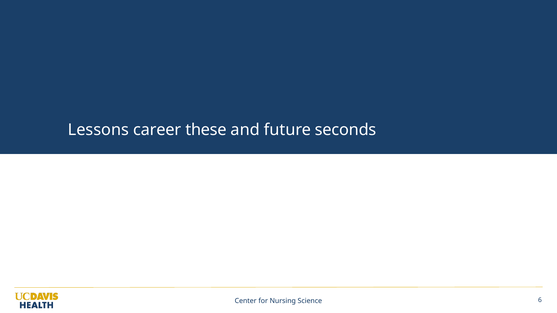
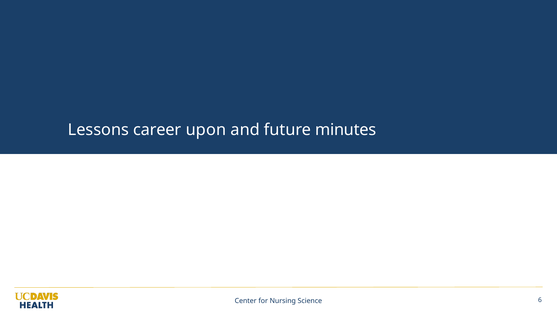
these: these -> upon
seconds: seconds -> minutes
